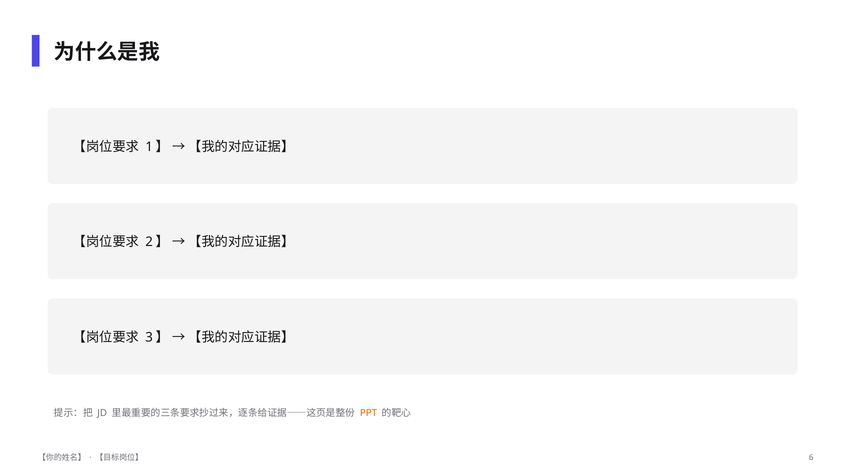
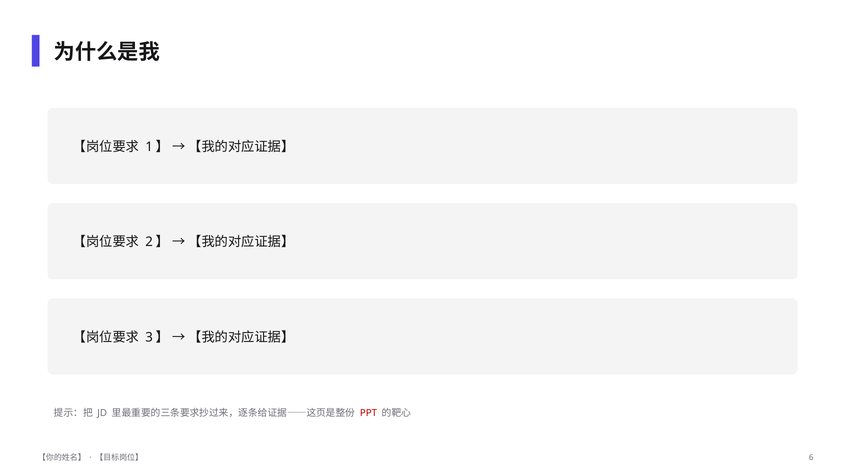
PPT colour: orange -> red
